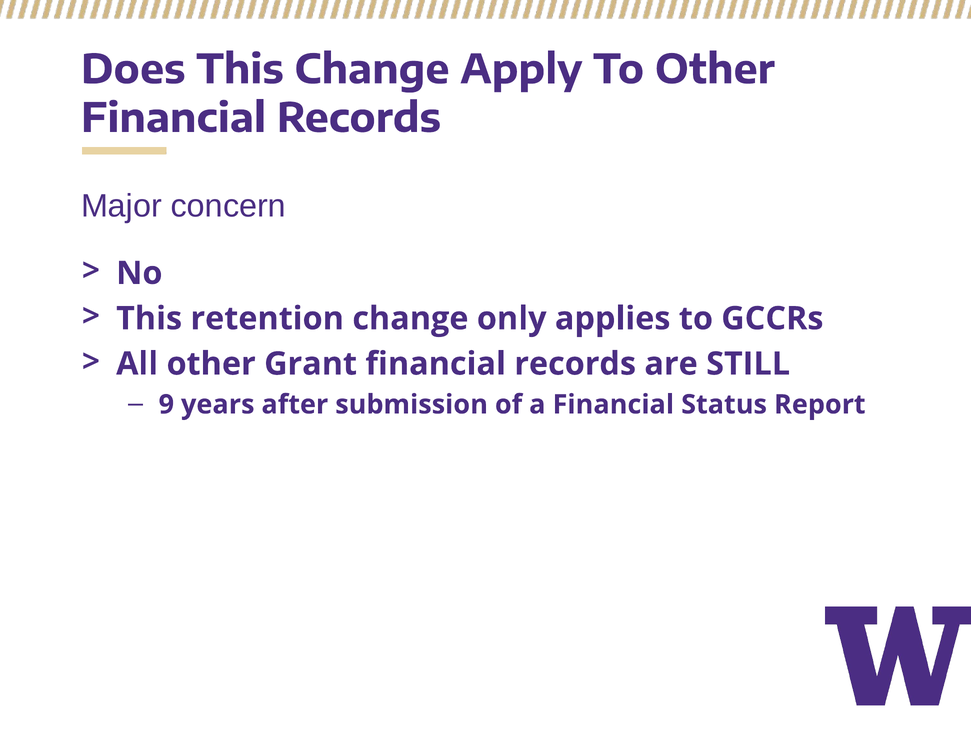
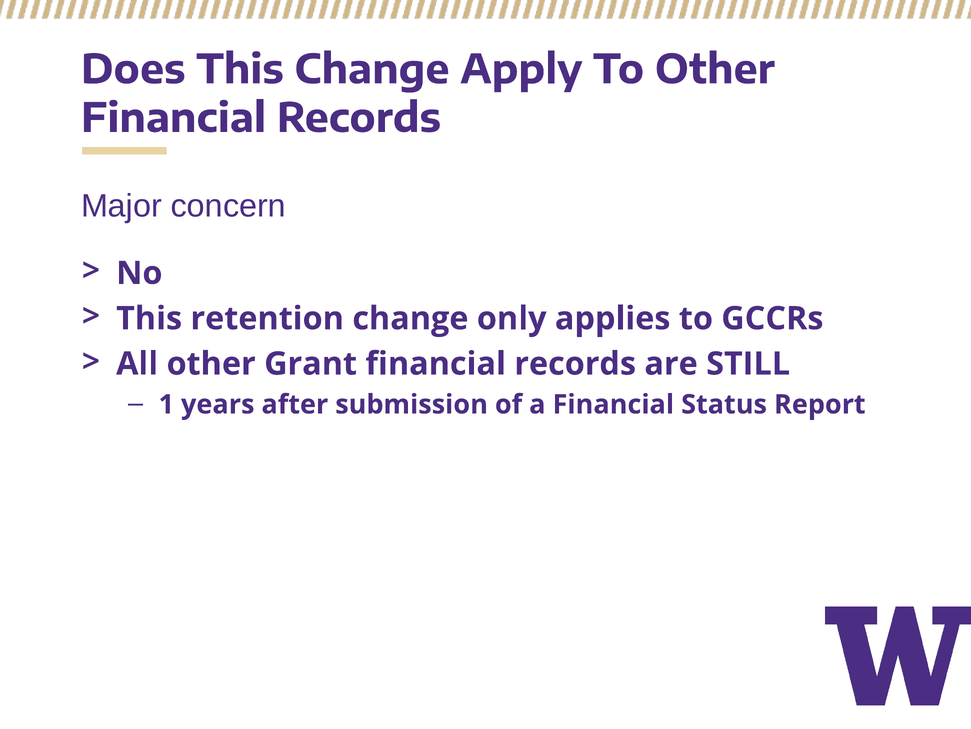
9: 9 -> 1
